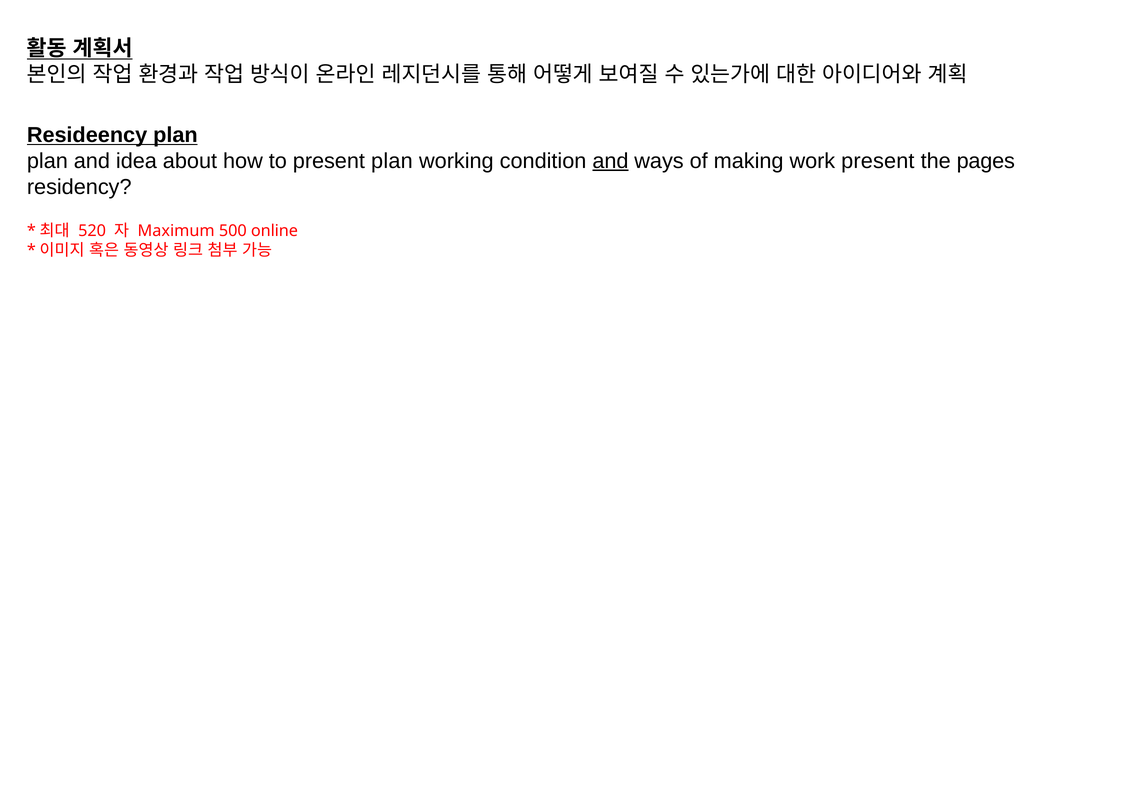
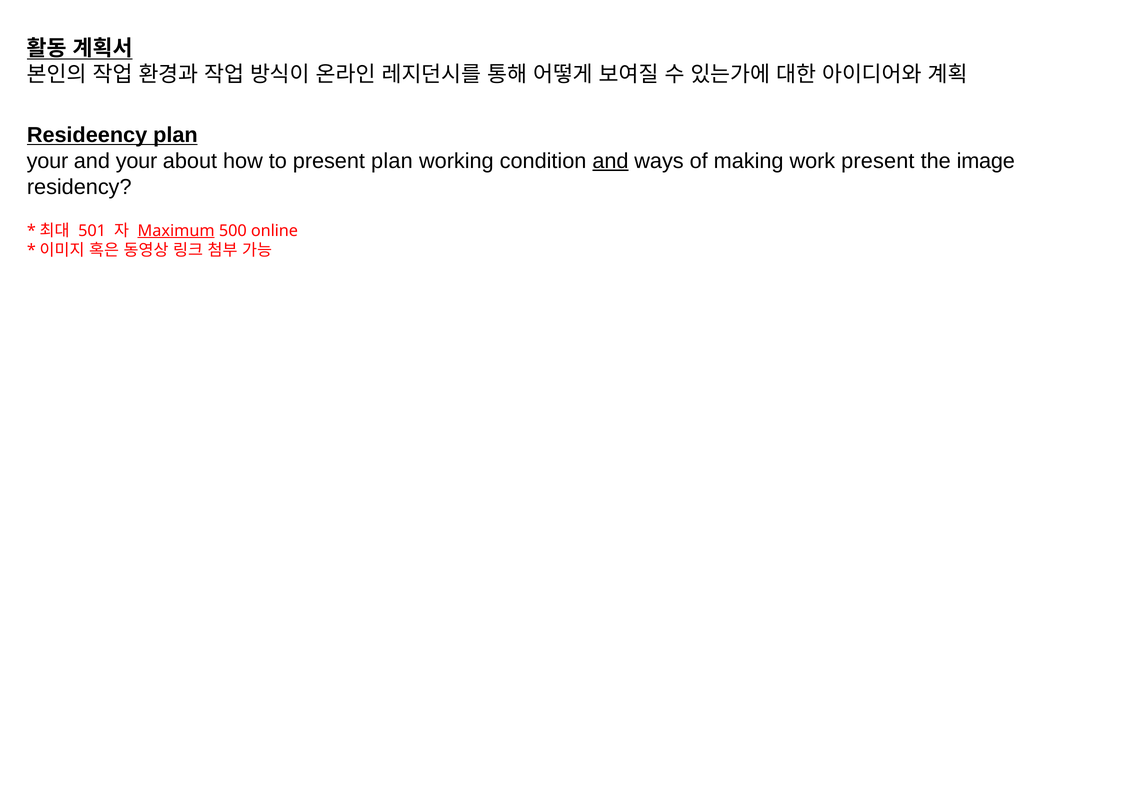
plan at (47, 161): plan -> your
and idea: idea -> your
pages: pages -> image
520: 520 -> 501
Maximum underline: none -> present
